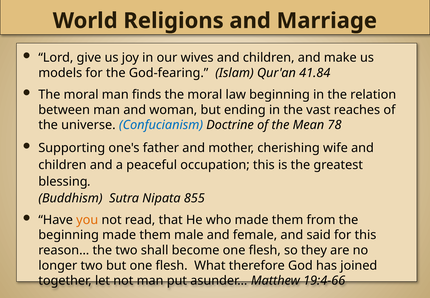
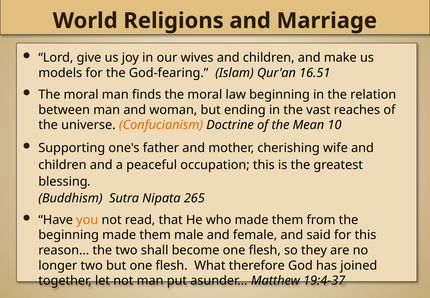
41.84: 41.84 -> 16.51
Confucianism colour: blue -> orange
78: 78 -> 10
855: 855 -> 265
19:4-66: 19:4-66 -> 19:4-37
